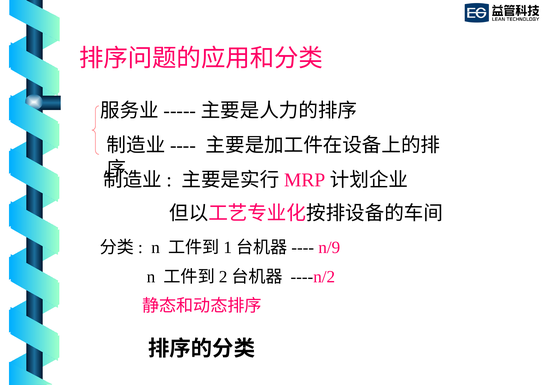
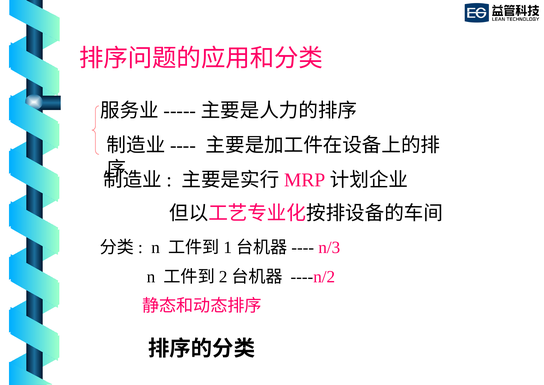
n/9: n/9 -> n/3
